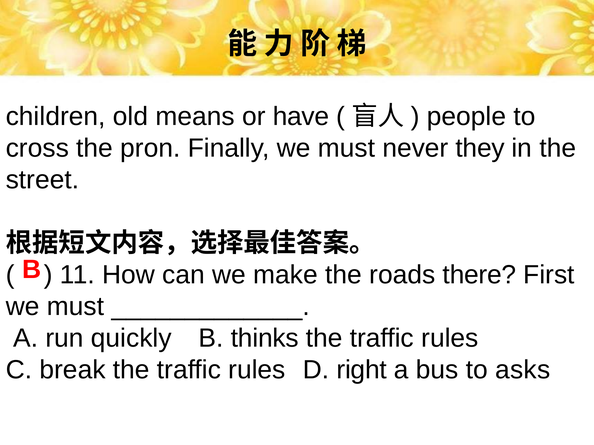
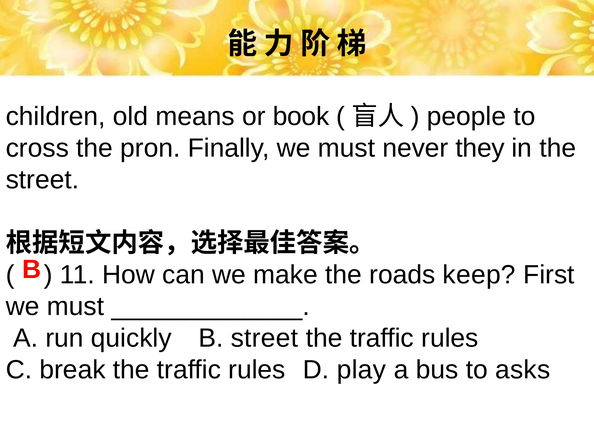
have: have -> book
there: there -> keep
B thinks: thinks -> street
right: right -> play
